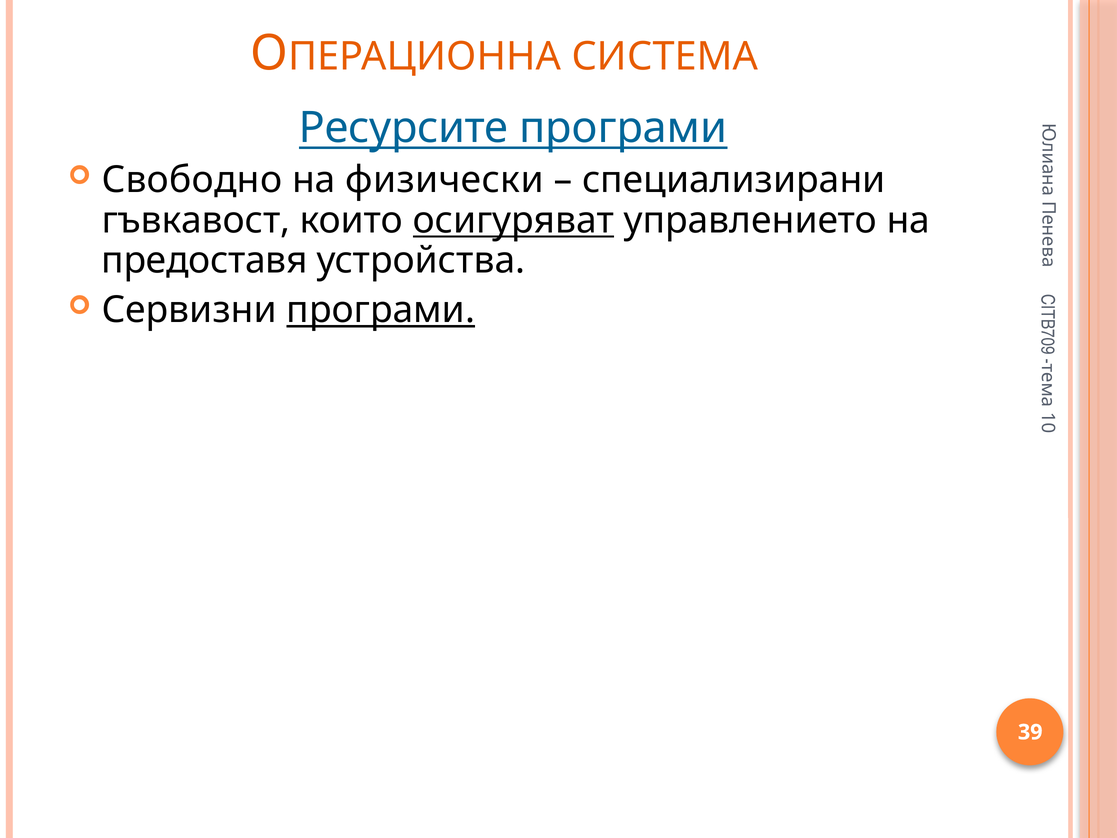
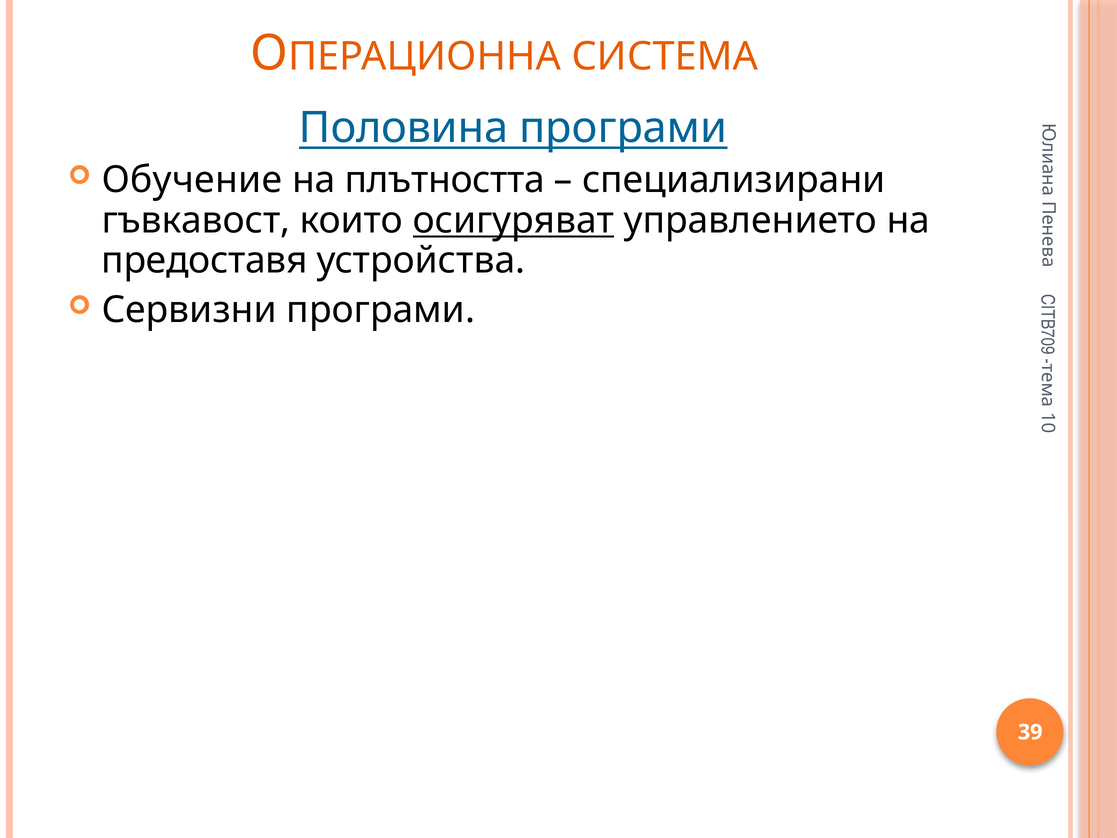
Ресурсите: Ресурсите -> Половина
Свободно: Свободно -> Обучение
физически: физически -> плътността
програми at (381, 310) underline: present -> none
